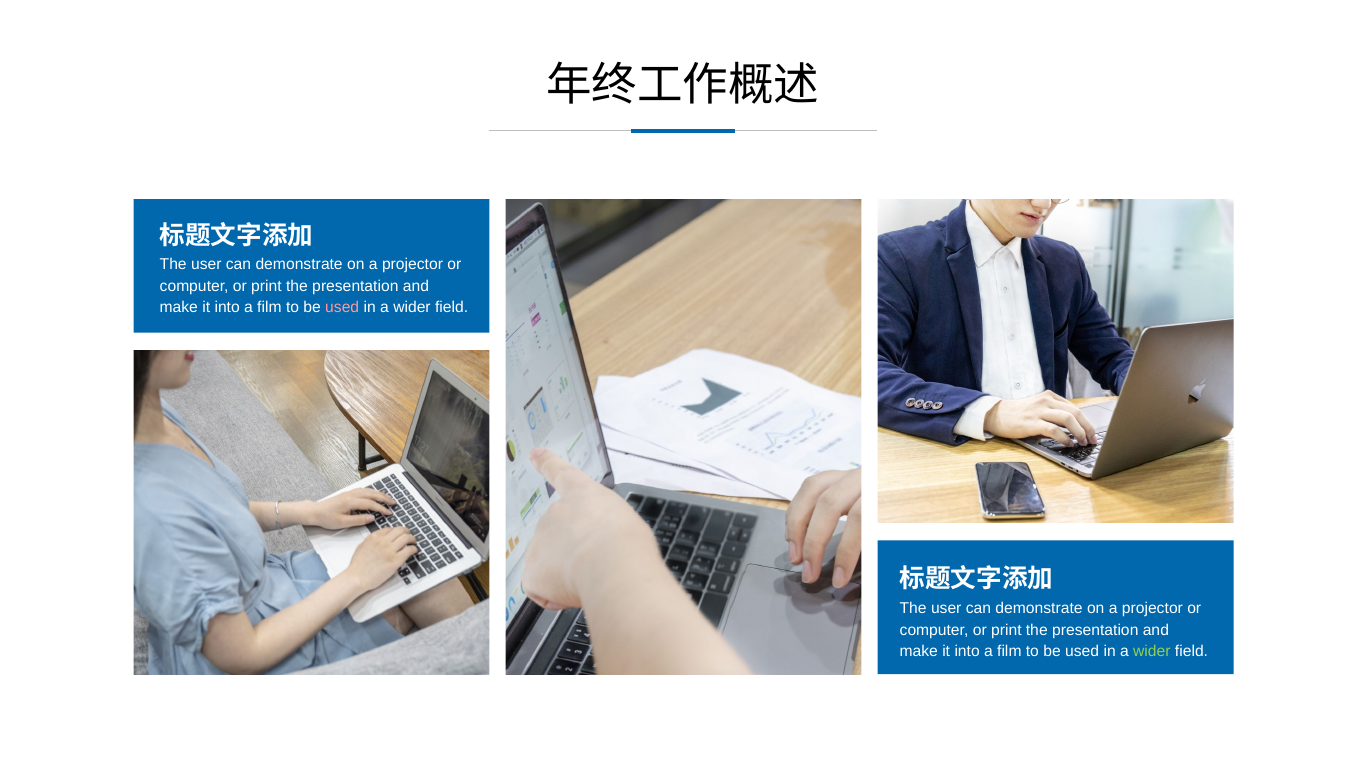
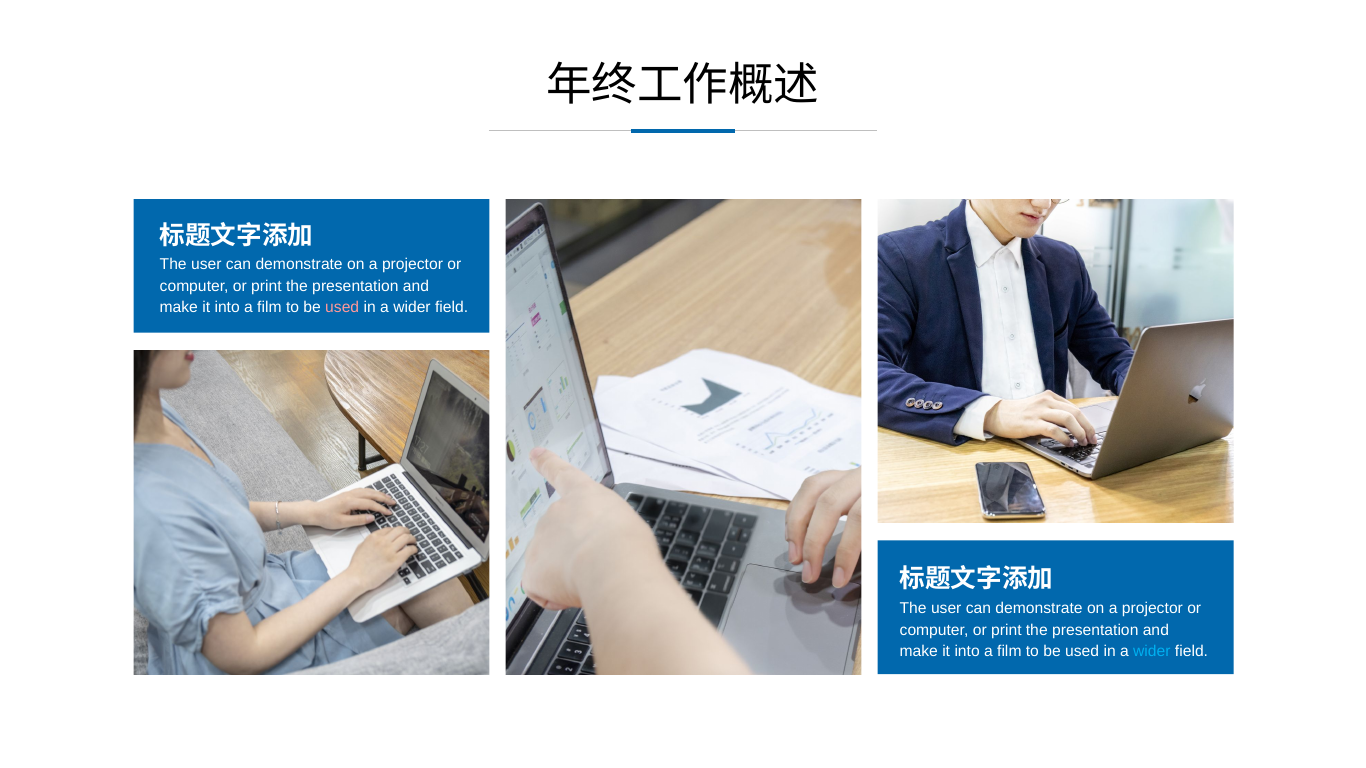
wider at (1152, 652) colour: light green -> light blue
